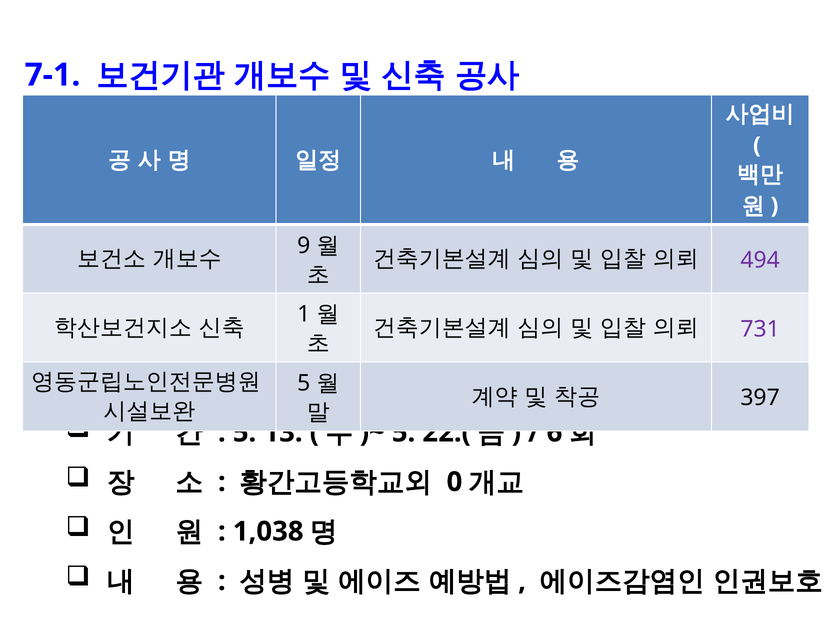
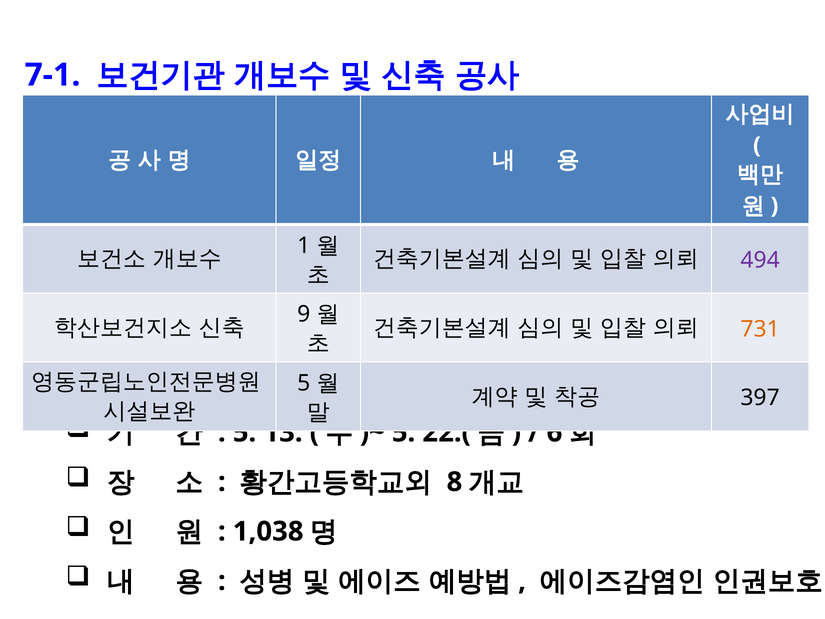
9: 9 -> 1
1: 1 -> 9
731 colour: purple -> orange
0: 0 -> 8
